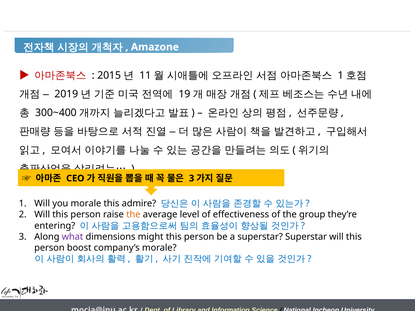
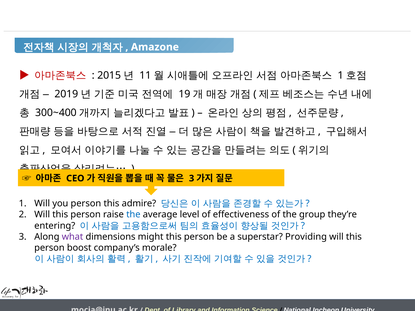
you morale: morale -> person
the at (133, 215) colour: orange -> blue
superstar Superstar: Superstar -> Providing
